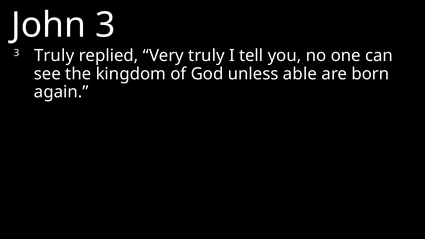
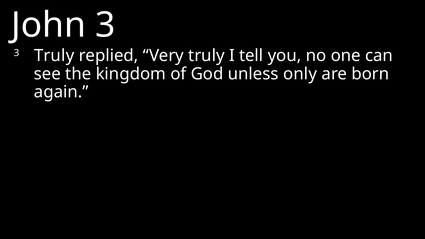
able: able -> only
